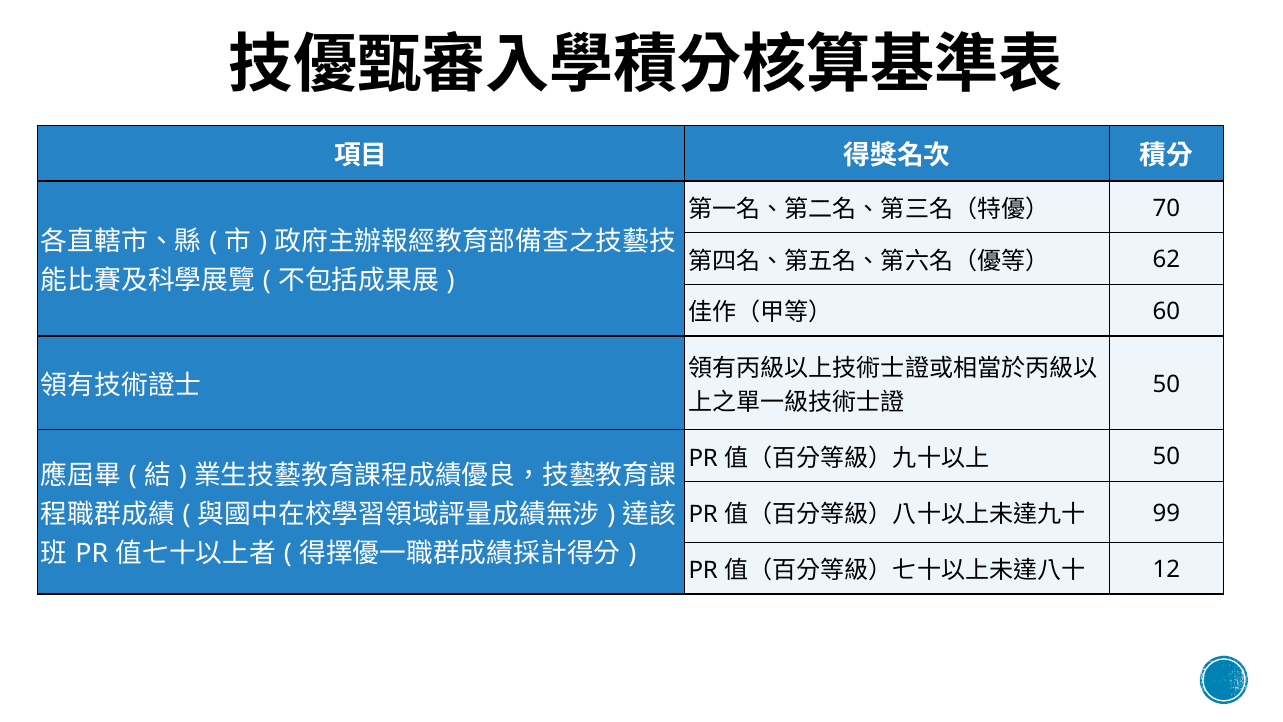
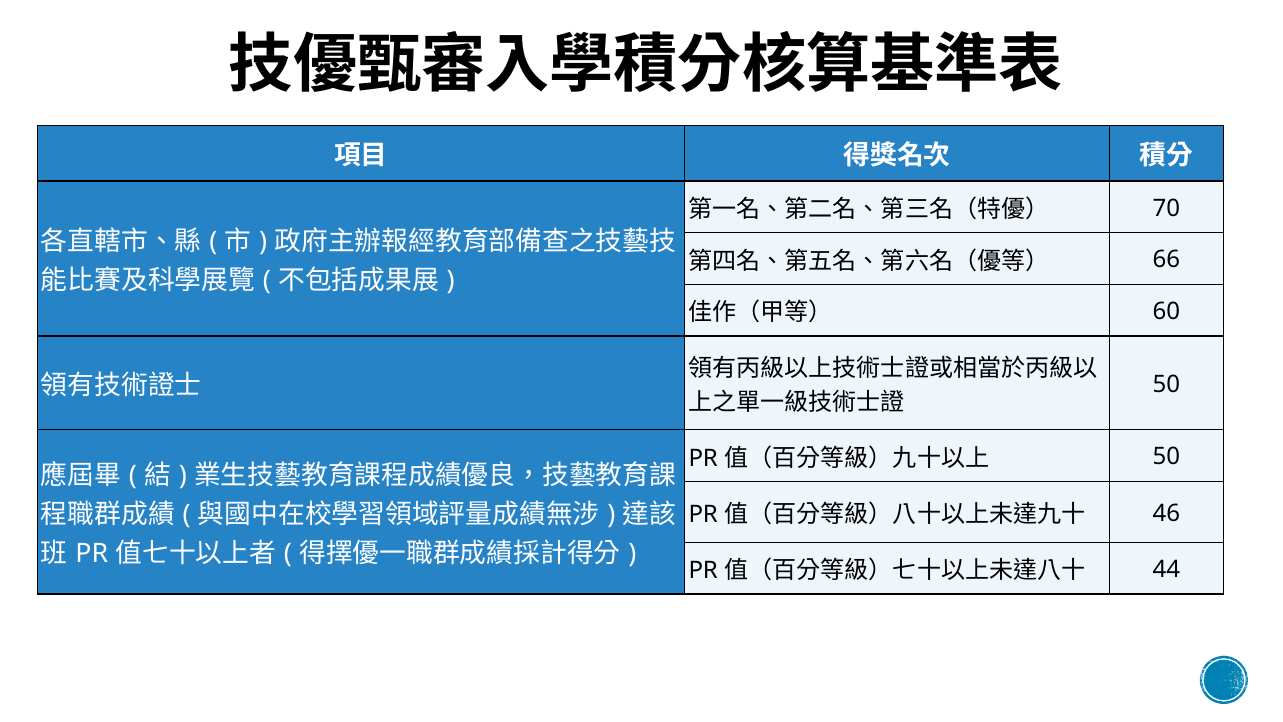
62: 62 -> 66
99: 99 -> 46
12: 12 -> 44
